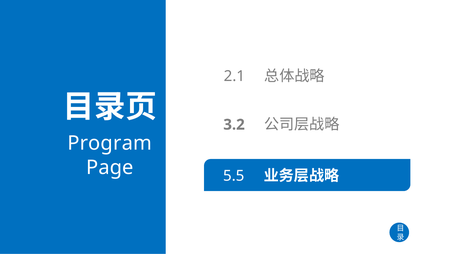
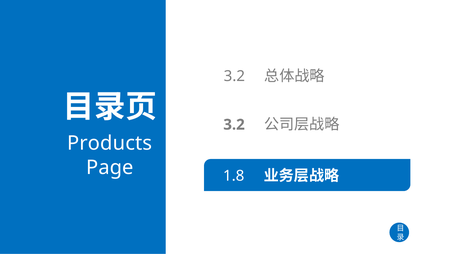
2.1 at (234, 76): 2.1 -> 3.2
Program: Program -> Products
5.5: 5.5 -> 1.8
